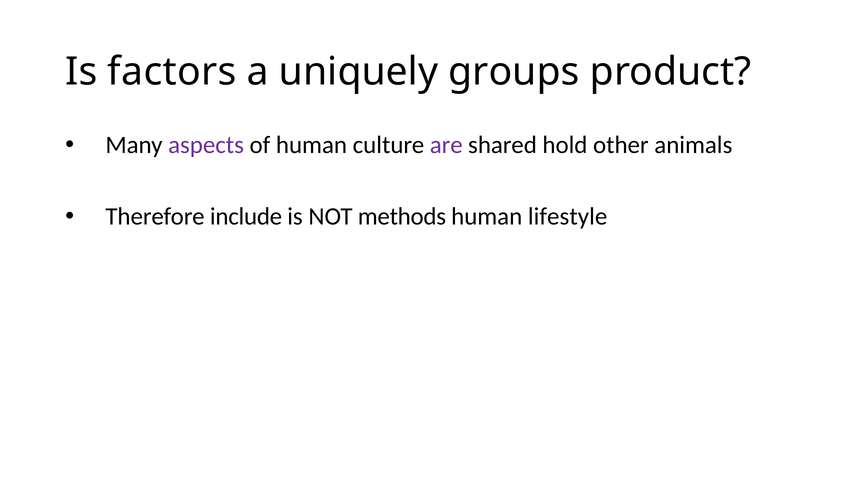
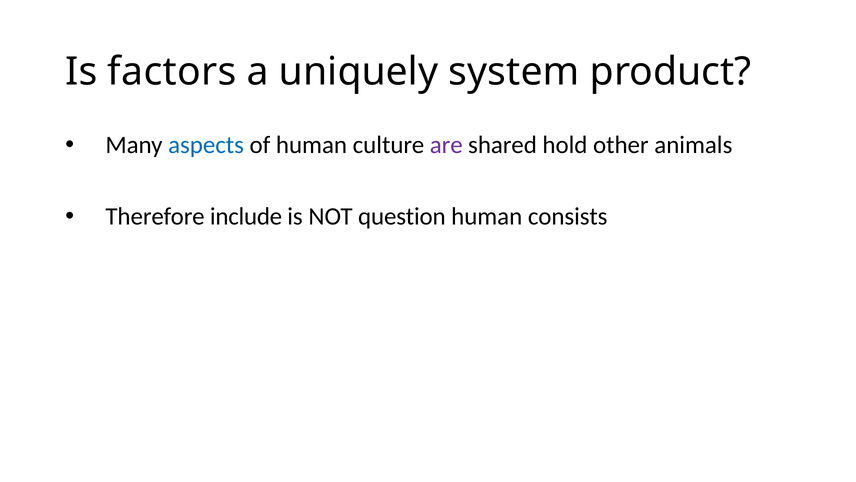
groups: groups -> system
aspects colour: purple -> blue
methods: methods -> question
lifestyle: lifestyle -> consists
